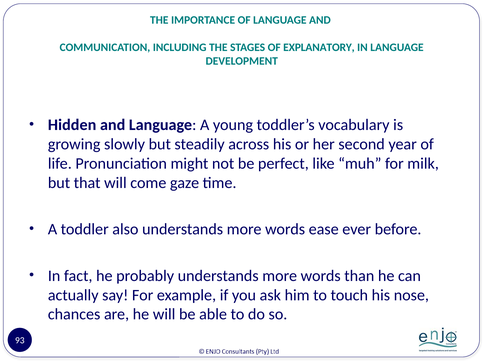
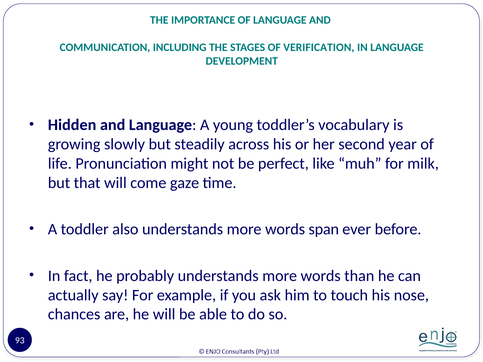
EXPLANATORY: EXPLANATORY -> VERIFICATION
ease: ease -> span
